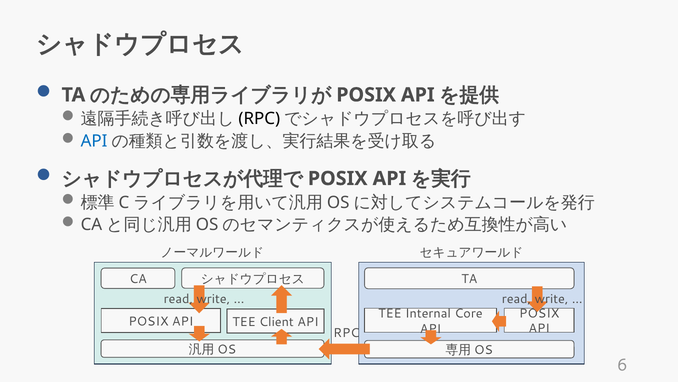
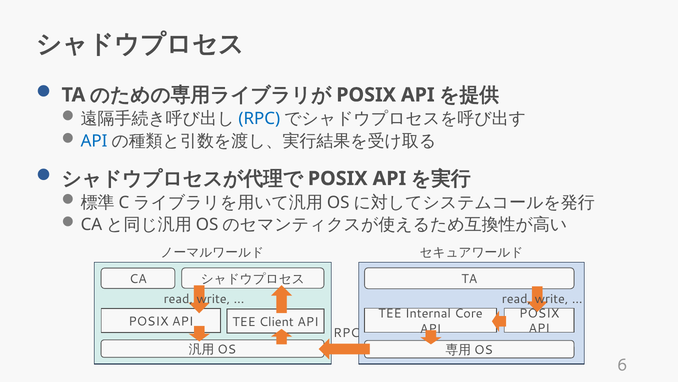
RPC at (259, 119) colour: black -> blue
